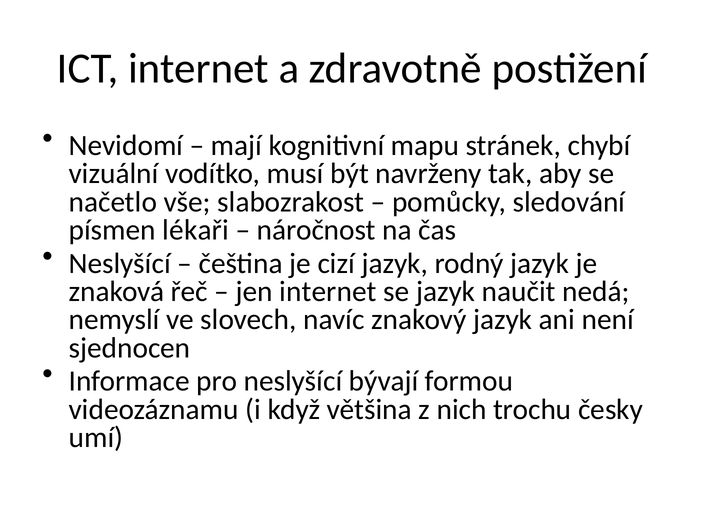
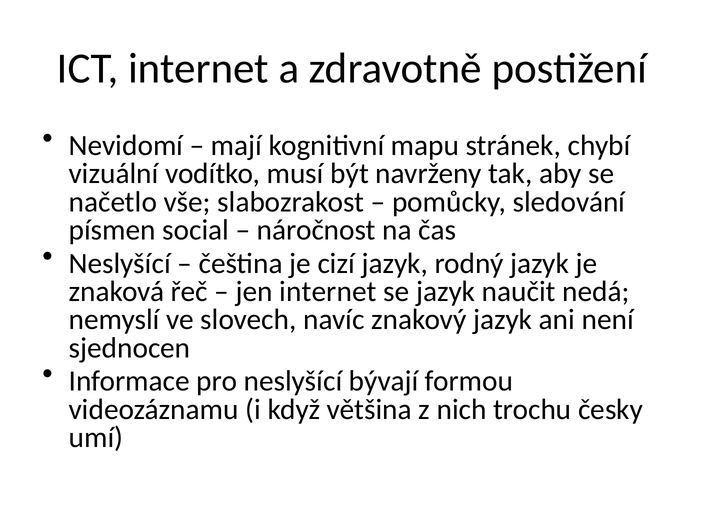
lékaři: lékaři -> social
